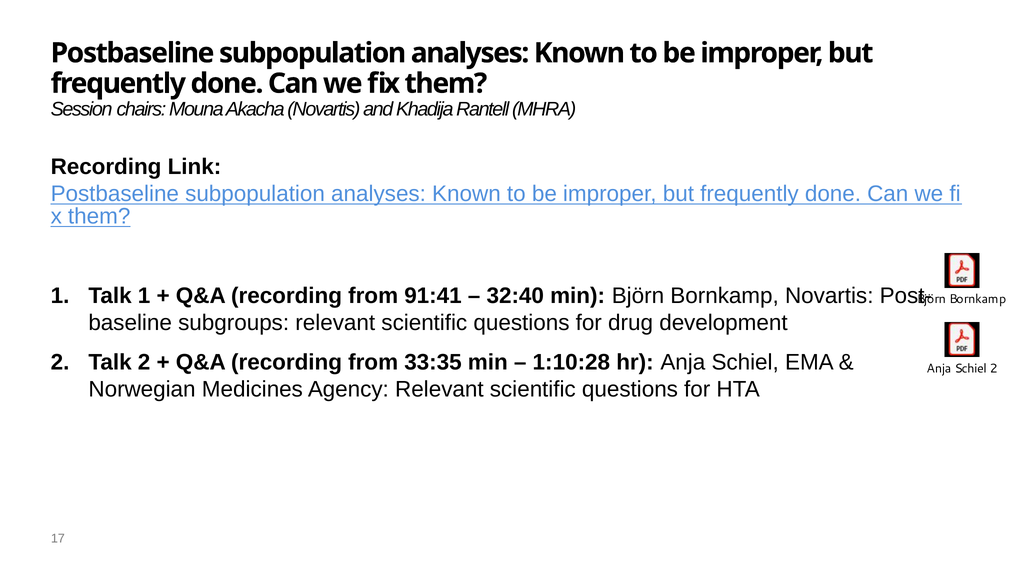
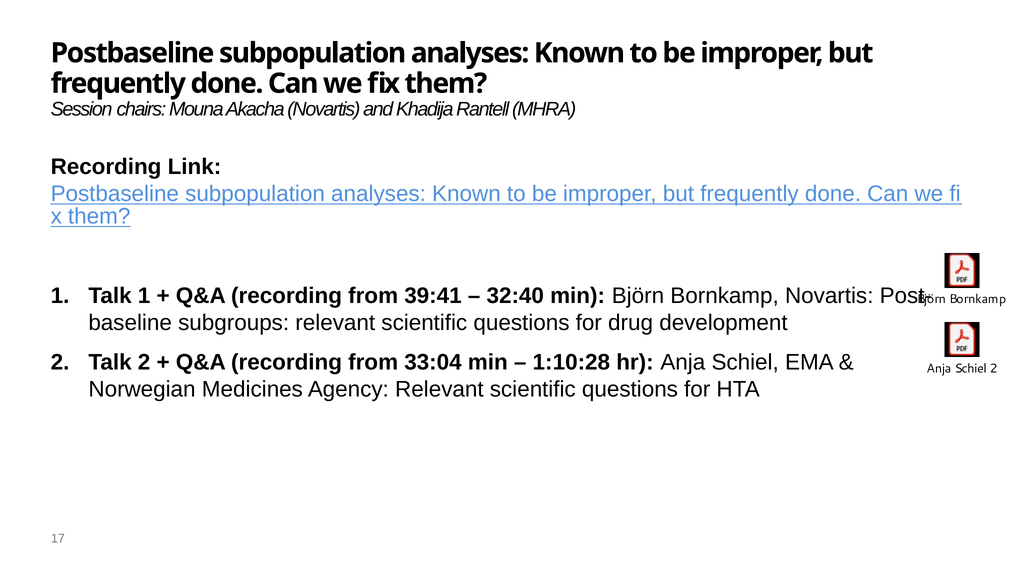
91:41: 91:41 -> 39:41
33:35: 33:35 -> 33:04
